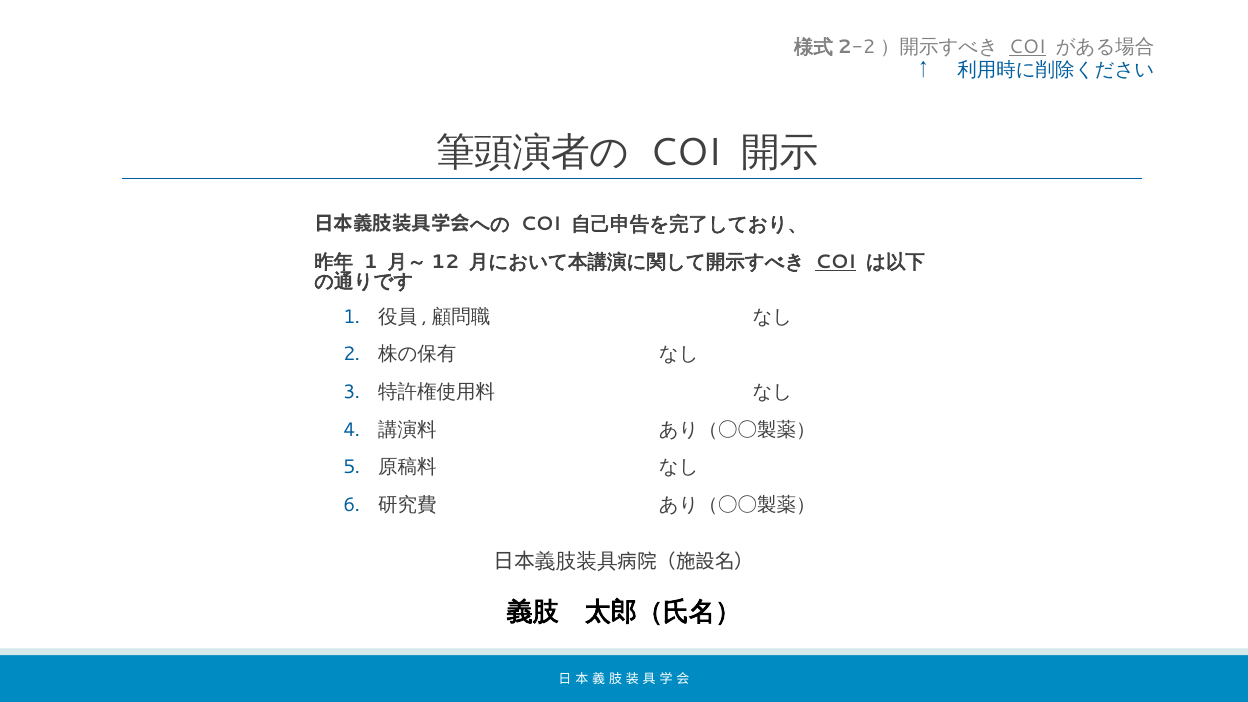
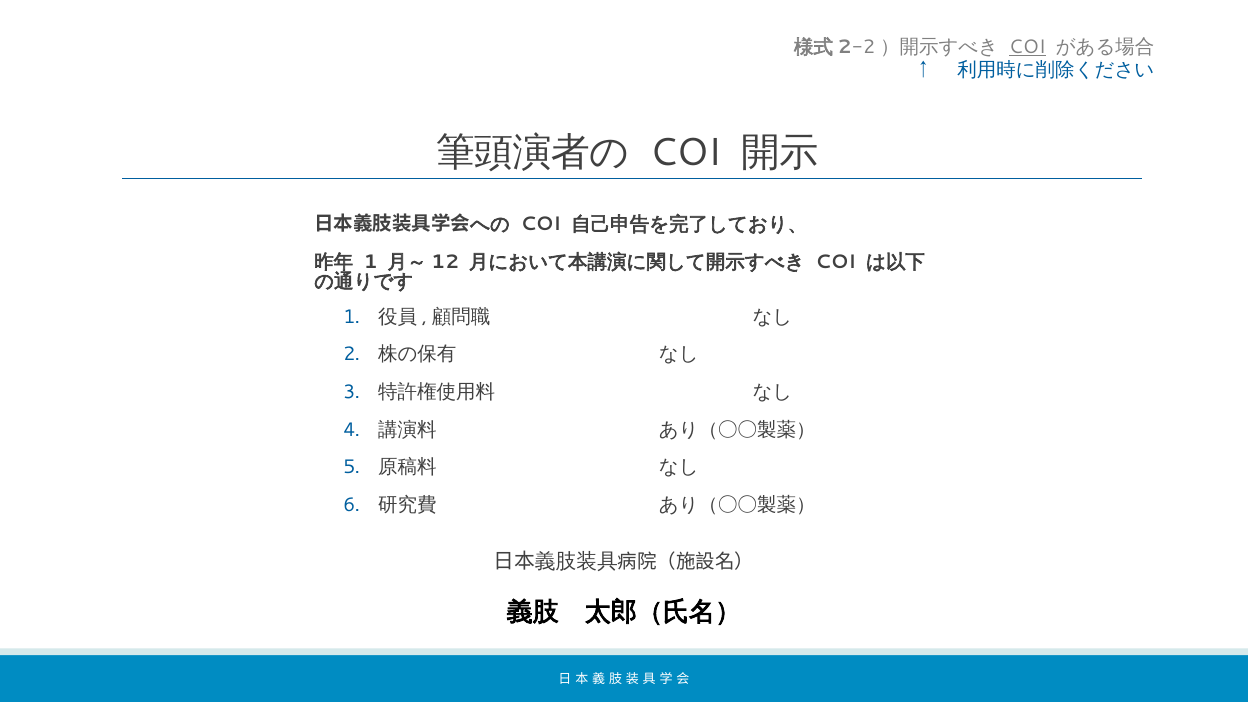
COI at (836, 262) underline: present -> none
